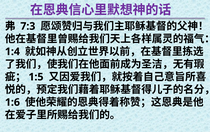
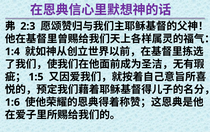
7:3: 7:3 -> 2:3
